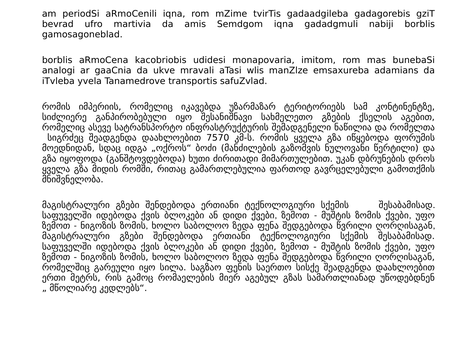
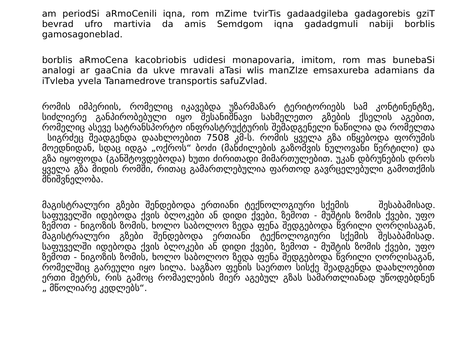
7570: 7570 -> 7508
